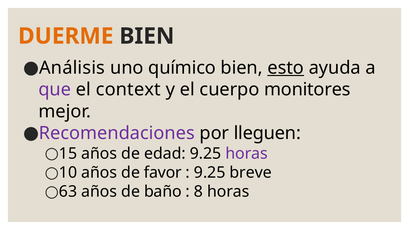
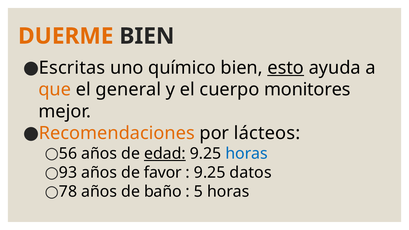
Análisis: Análisis -> Escritas
que colour: purple -> orange
context: context -> general
Recomendaciones colour: purple -> orange
lleguen: lleguen -> lácteos
15: 15 -> 56
edad underline: none -> present
horas at (247, 154) colour: purple -> blue
10: 10 -> 93
breve: breve -> datos
63: 63 -> 78
8: 8 -> 5
